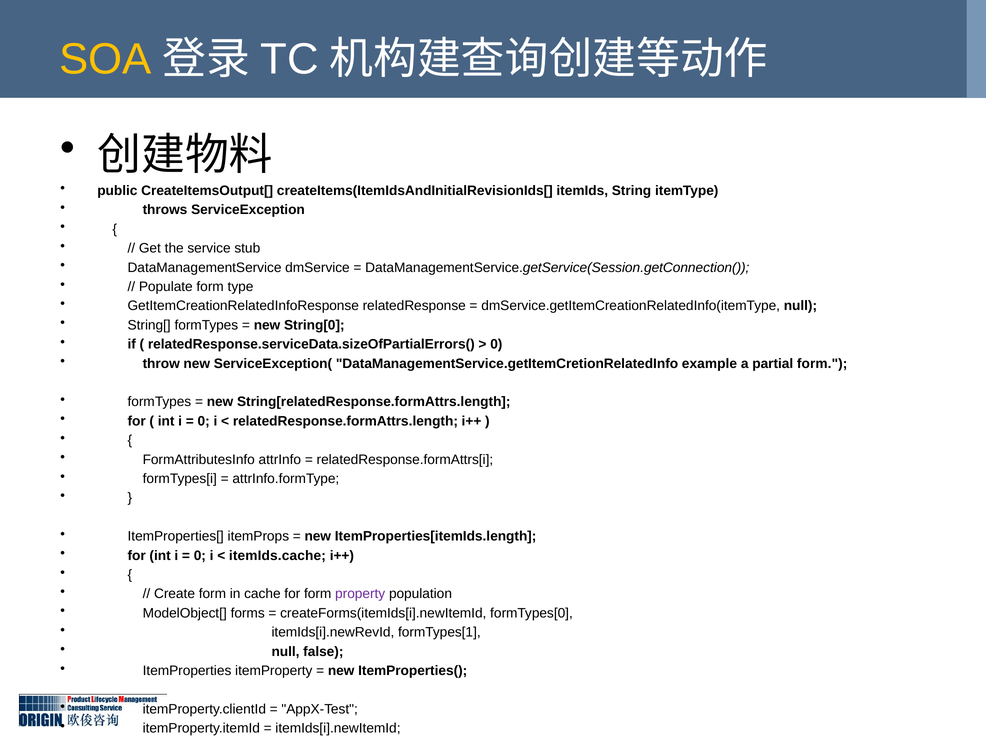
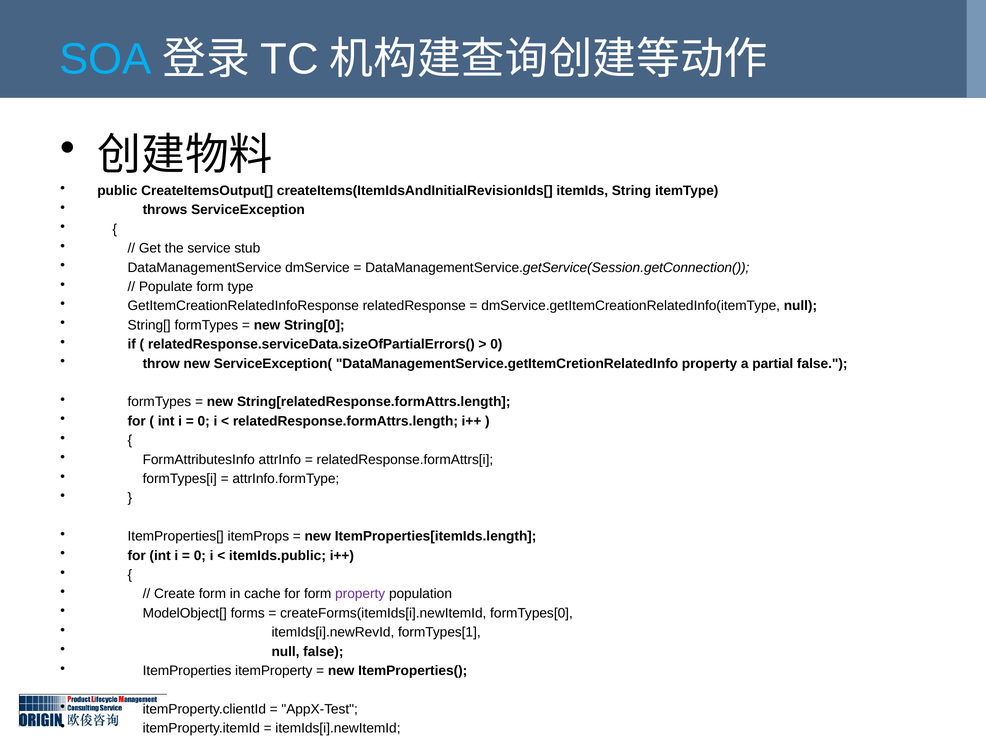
SOA at (105, 59) colour: yellow -> light blue
DataManagementService.getItemCretionRelatedInfo example: example -> property
partial form: form -> false
itemIds.cache: itemIds.cache -> itemIds.public
